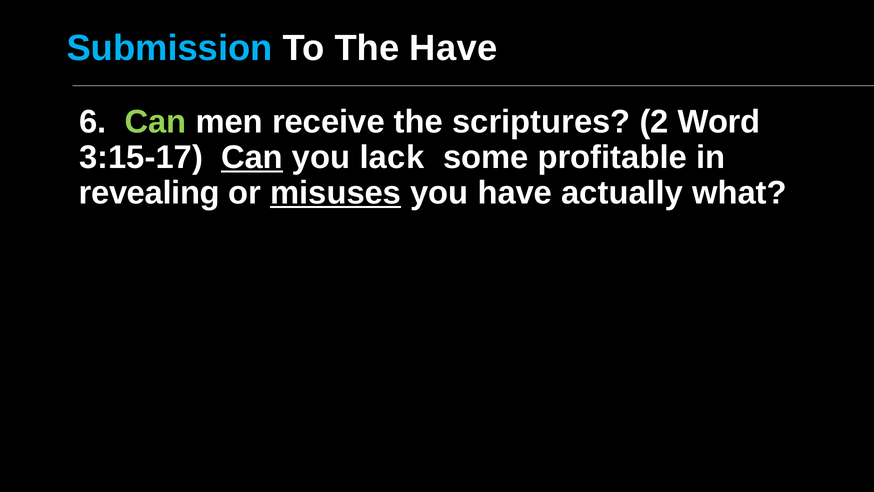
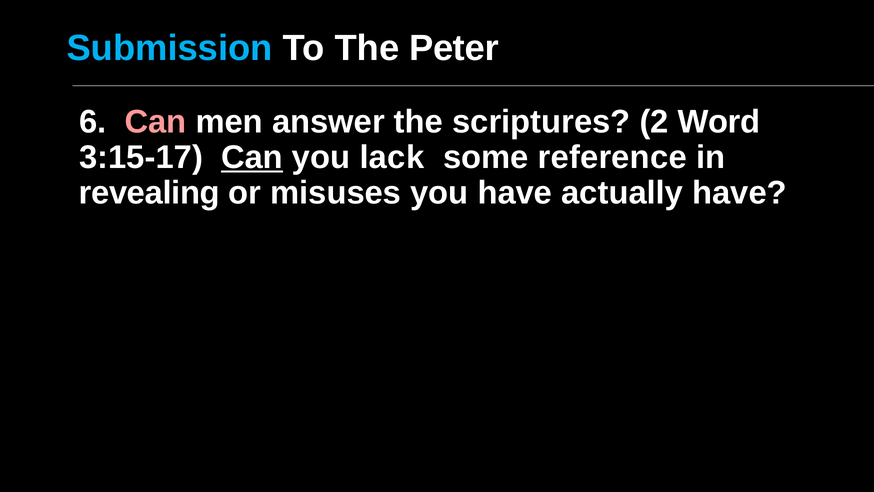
The Have: Have -> Peter
Can at (156, 122) colour: light green -> pink
receive: receive -> answer
profitable: profitable -> reference
misuses underline: present -> none
actually what: what -> have
